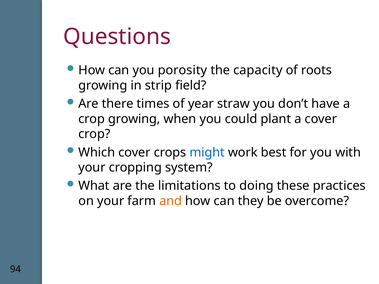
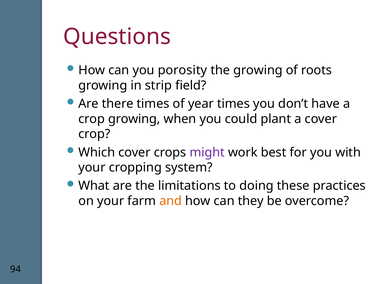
the capacity: capacity -> growing
year straw: straw -> times
might colour: blue -> purple
